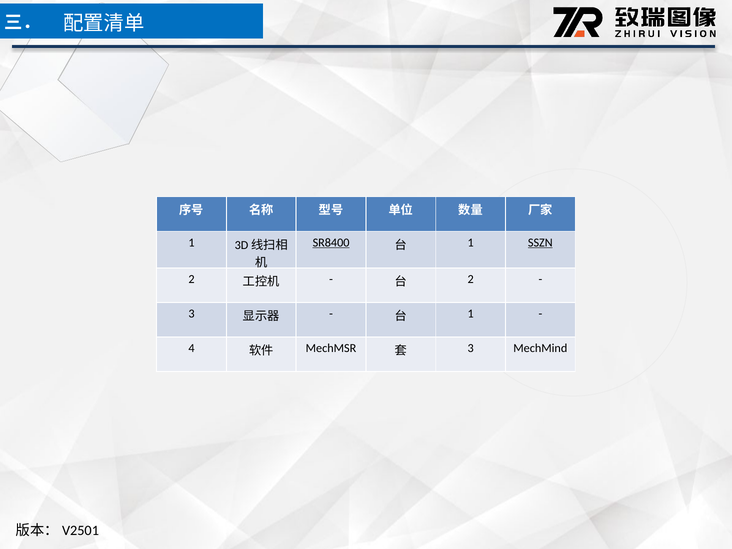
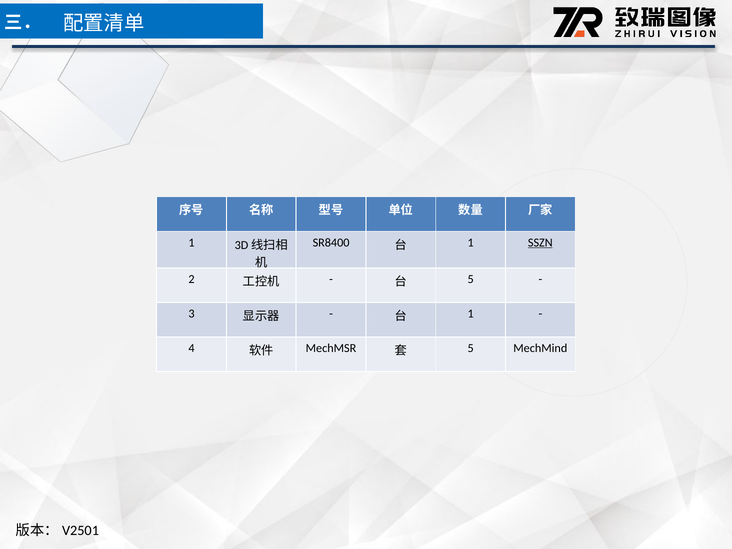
SR8400 underline: present -> none
2 at (471, 279): 2 -> 5
3 at (471, 348): 3 -> 5
